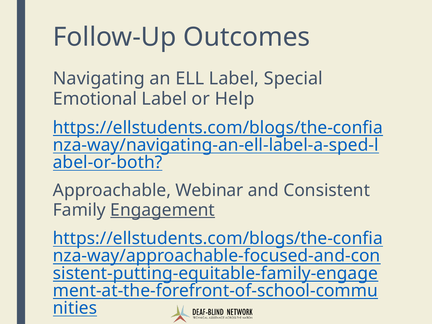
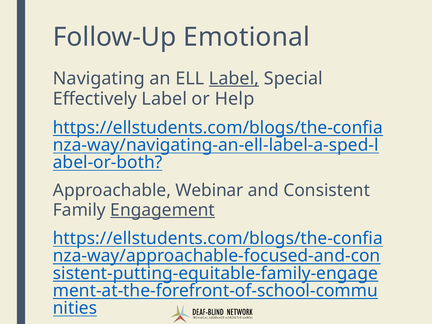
Outcomes: Outcomes -> Emotional
Label at (234, 78) underline: none -> present
Emotional: Emotional -> Effectively
